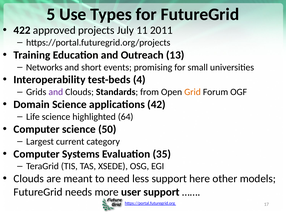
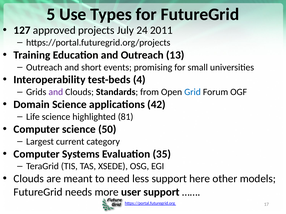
422: 422 -> 127
11: 11 -> 24
Networks at (44, 67): Networks -> Outreach
Grid colour: orange -> blue
64: 64 -> 81
